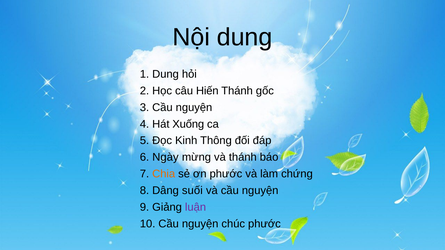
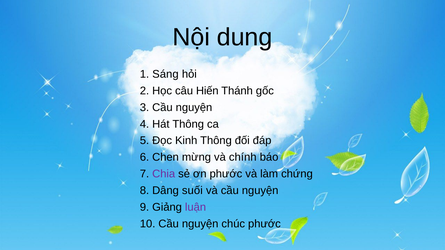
1 Dung: Dung -> Sáng
Hát Xuống: Xuống -> Thông
Ngày: Ngày -> Chen
và thánh: thánh -> chính
Chia colour: orange -> purple
